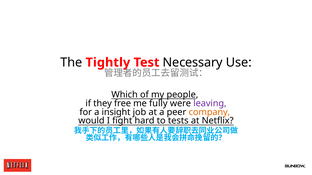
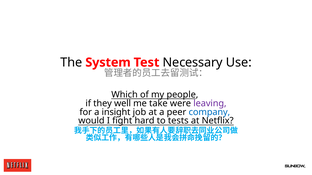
Tightly: Tightly -> System
free: free -> well
fully: fully -> take
company colour: orange -> blue
